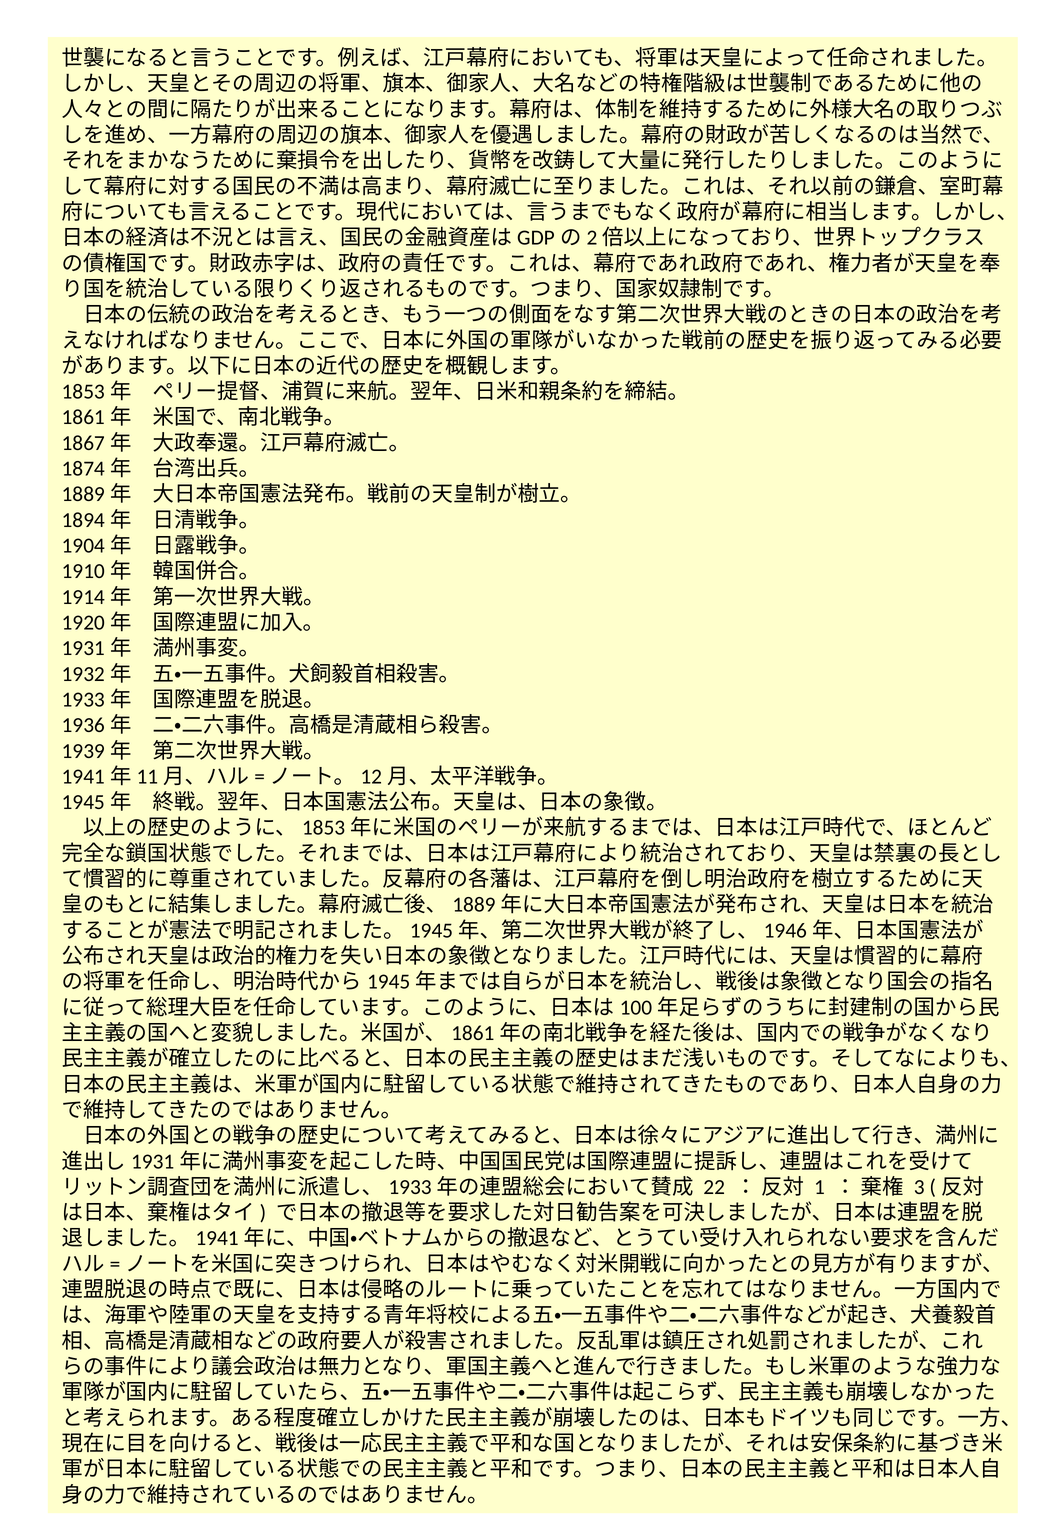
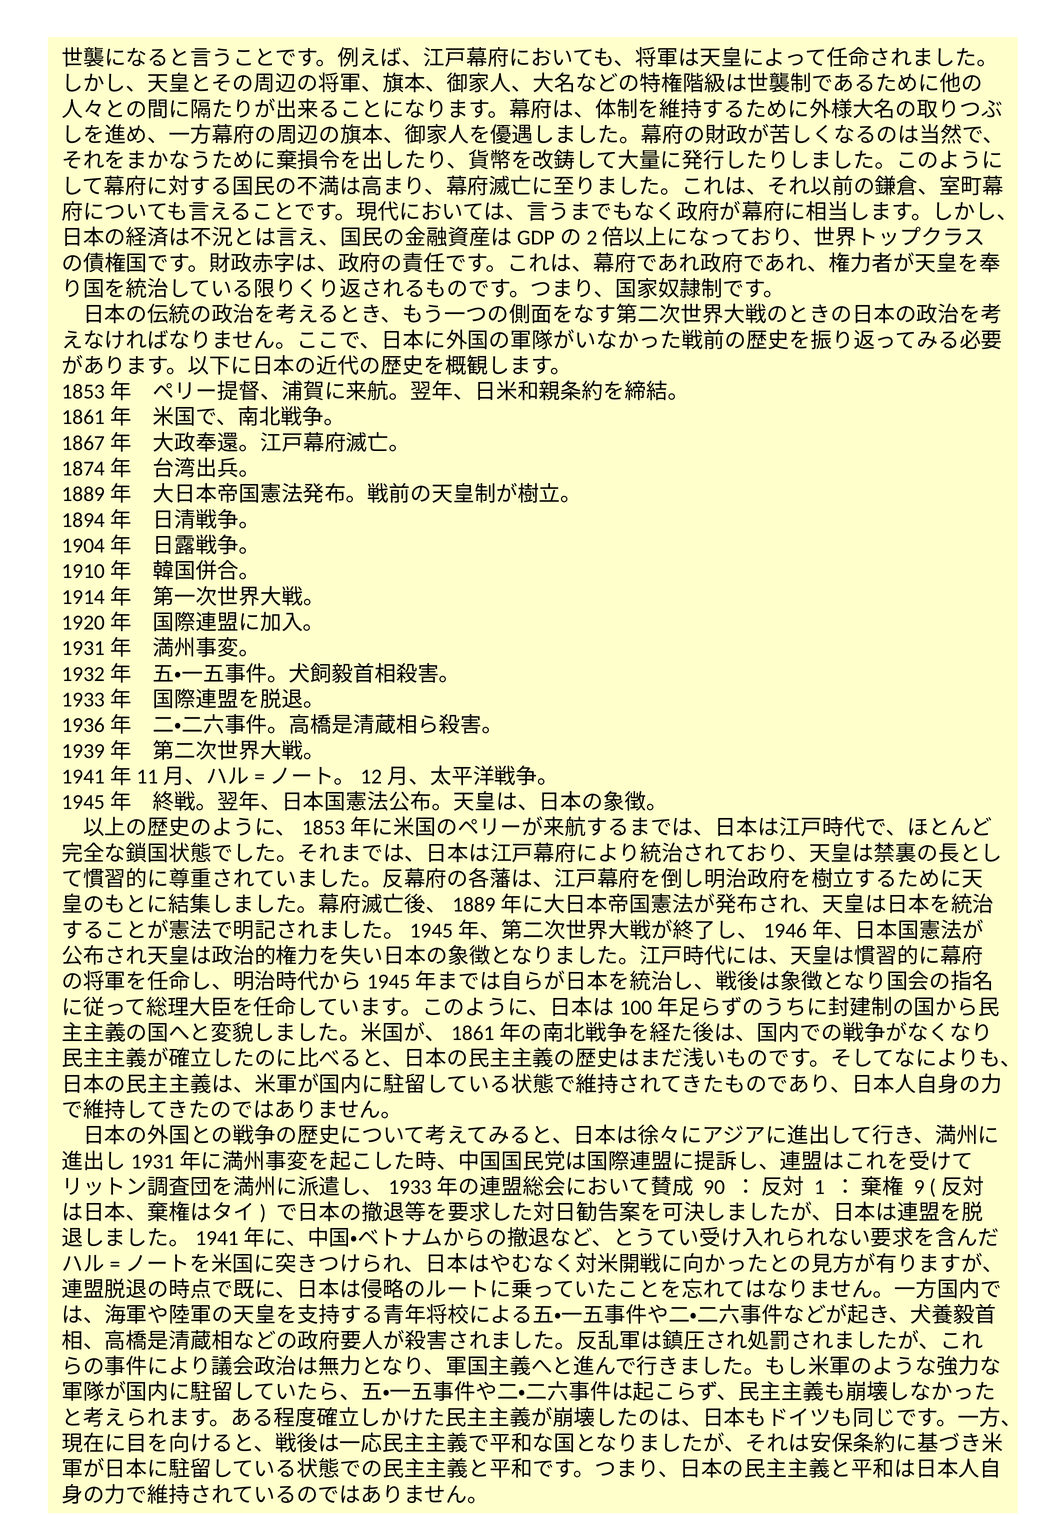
22: 22 -> 90
3 at (919, 1187): 3 -> 9
